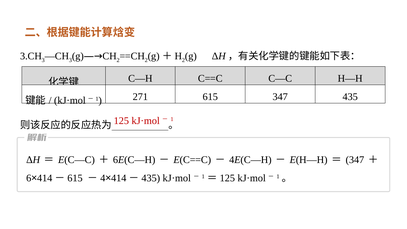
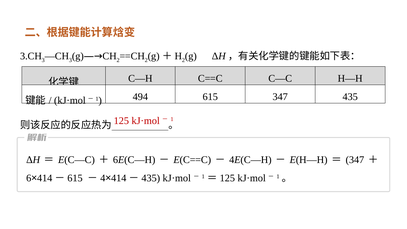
271: 271 -> 494
